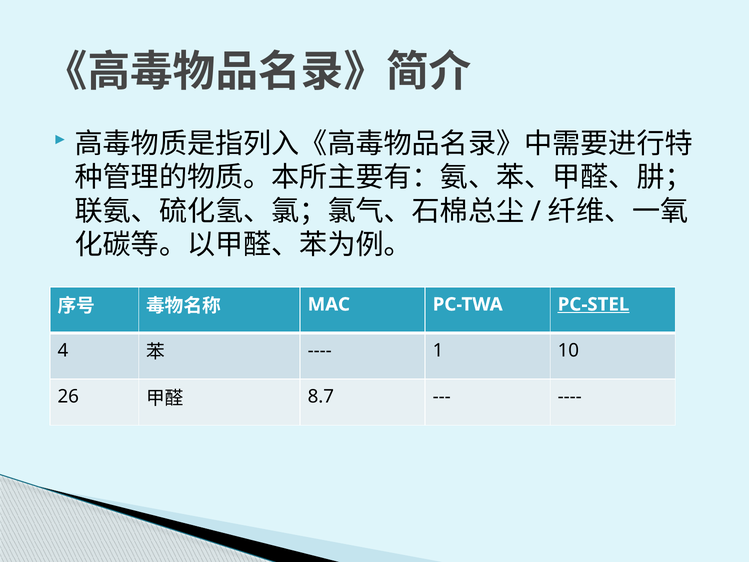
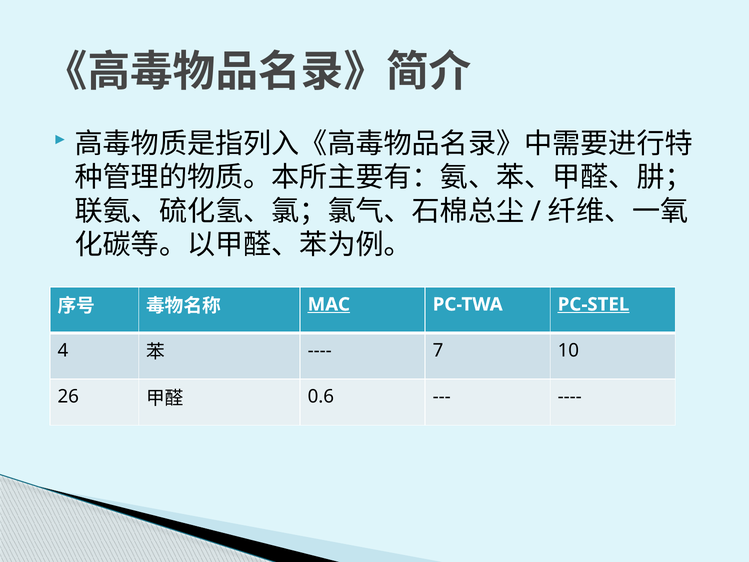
MAC underline: none -> present
1: 1 -> 7
8.7: 8.7 -> 0.6
